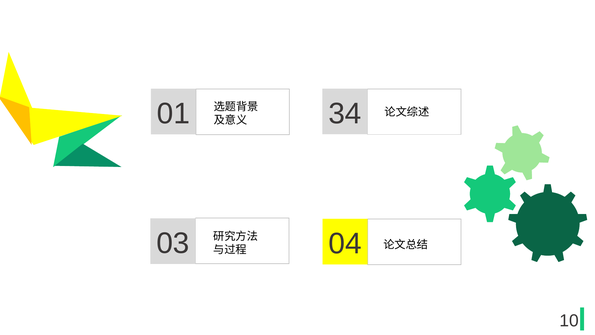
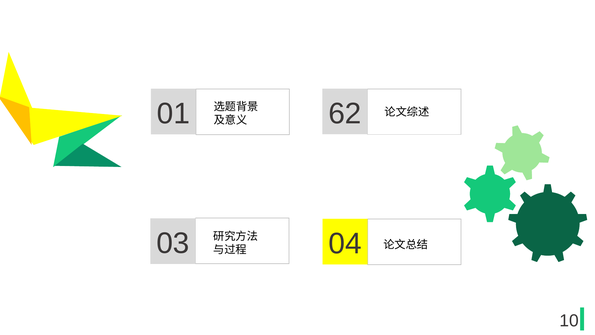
34: 34 -> 62
